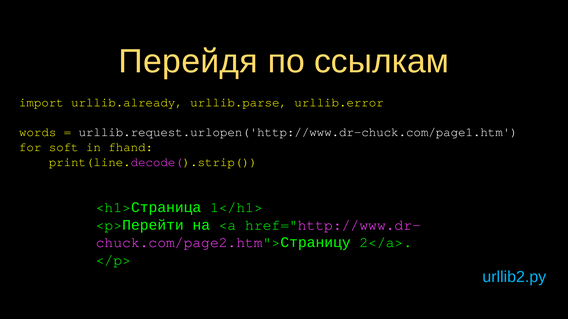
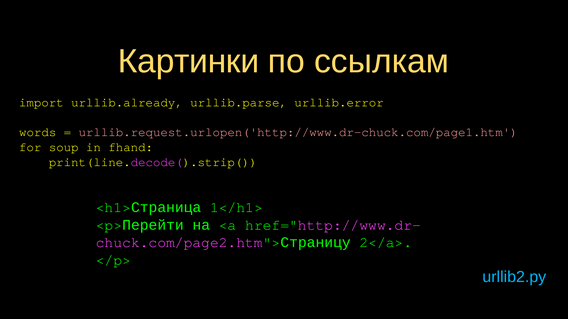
Перейдя: Перейдя -> Картинки
urllib.request.urlopen('http://www.dr-chuck.com/page1.htm colour: white -> pink
soft: soft -> soup
